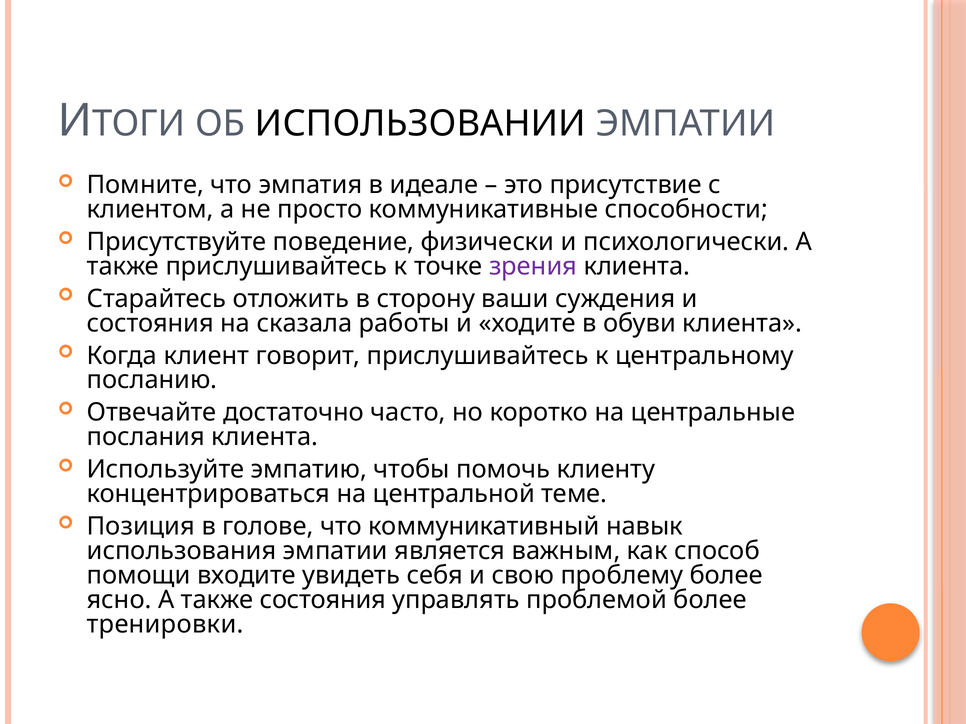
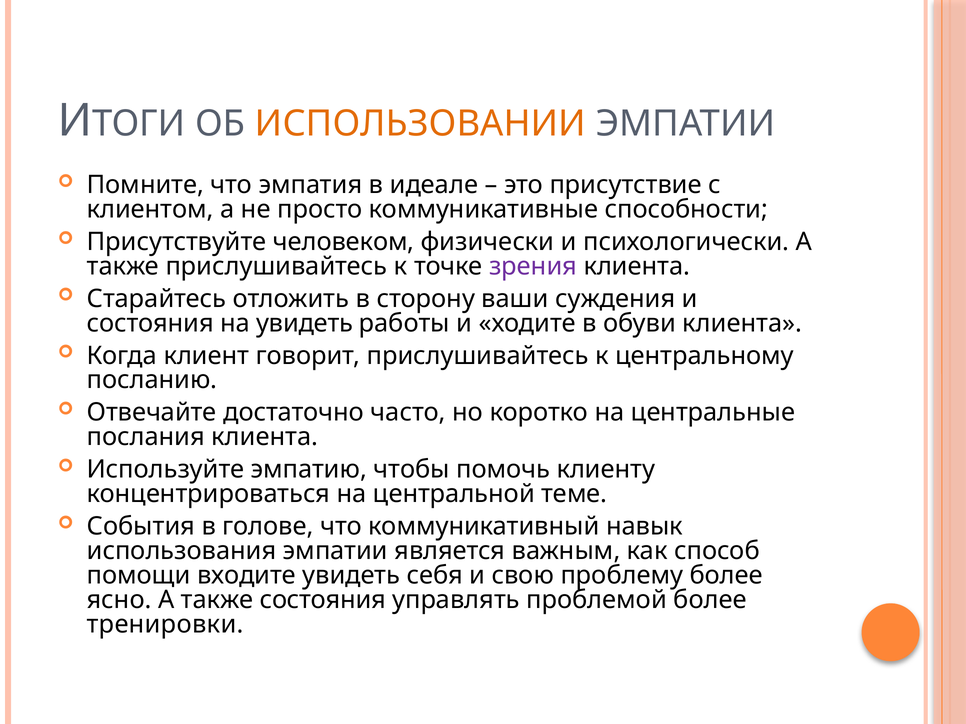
ИСПОЛЬЗОВАНИИ colour: black -> orange
поведение: поведение -> человеком
на сказала: сказала -> увидеть
Позиция: Позиция -> События
